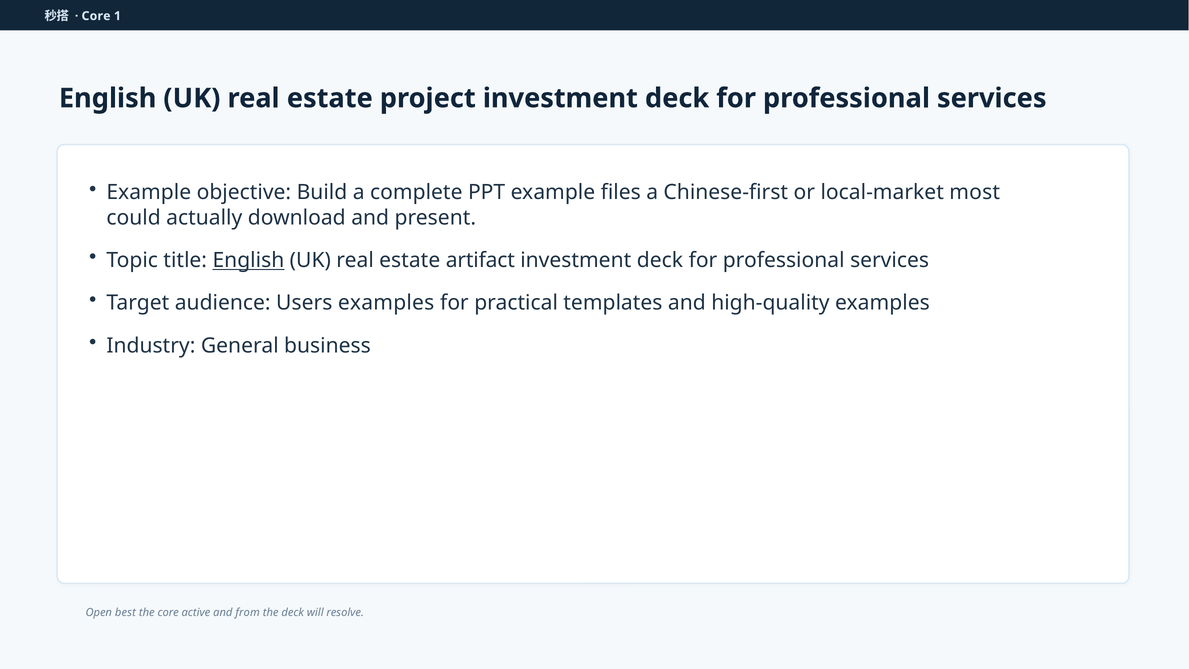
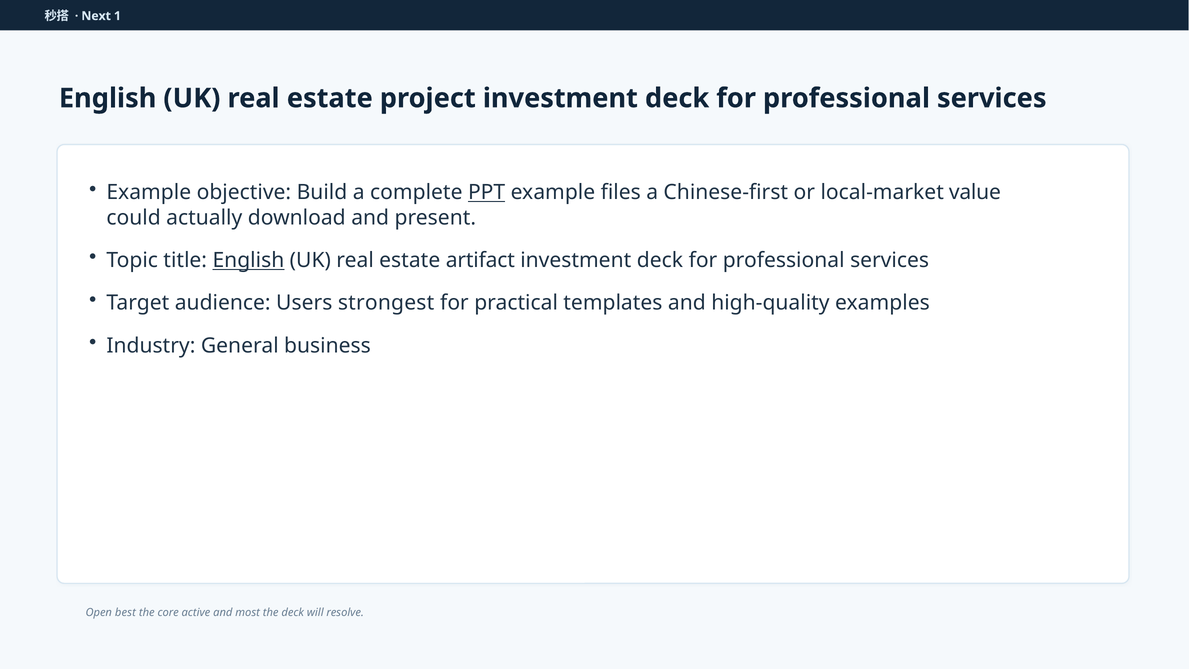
Core at (96, 16): Core -> Next
PPT underline: none -> present
most: most -> value
Users examples: examples -> strongest
from: from -> most
